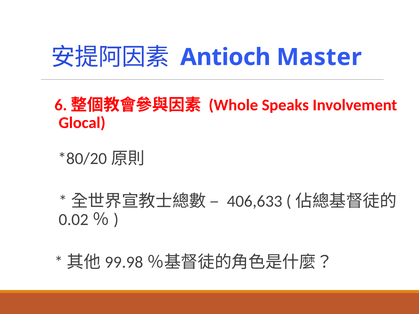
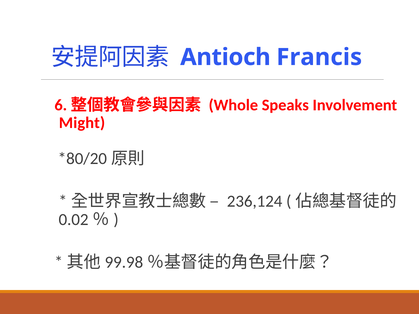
Master: Master -> Francis
Glocal: Glocal -> Might
406,633: 406,633 -> 236,124
